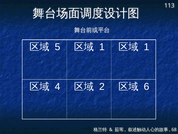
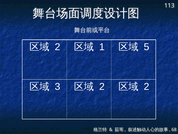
5 at (57, 47): 5 -> 2
1 at (146, 47): 1 -> 5
4: 4 -> 3
6 at (146, 86): 6 -> 2
